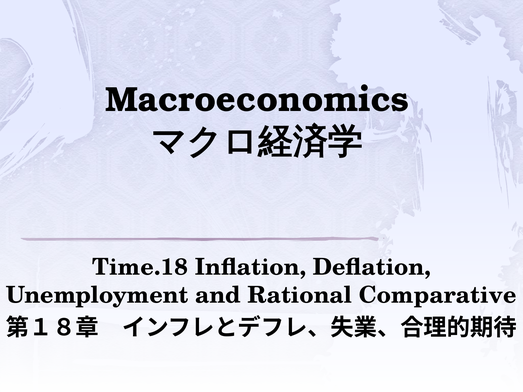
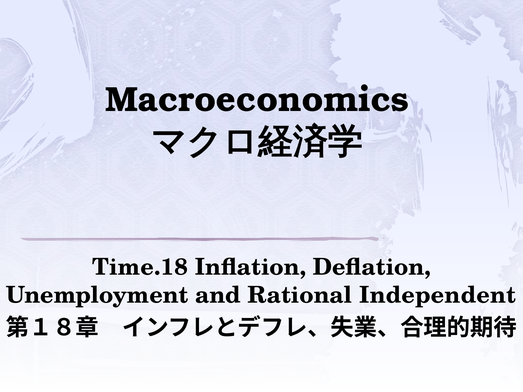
Comparative: Comparative -> Independent
